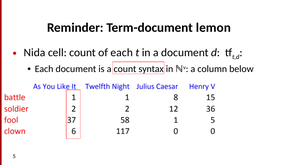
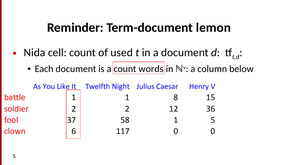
of each: each -> used
syntax: syntax -> words
